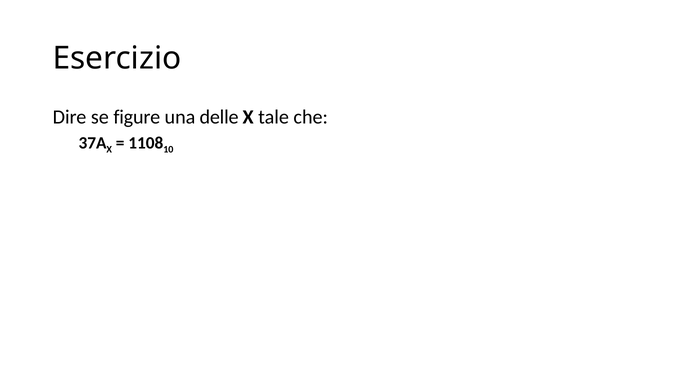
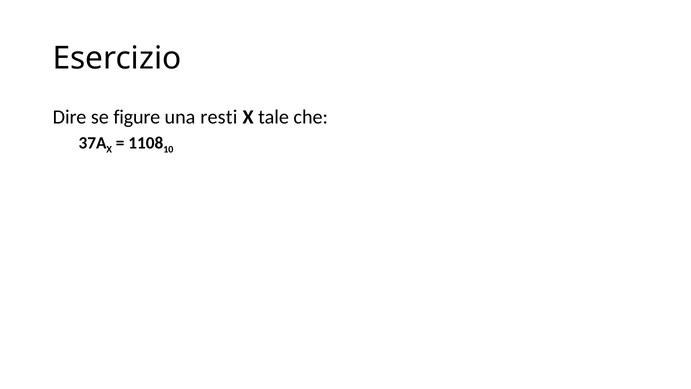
delle: delle -> resti
